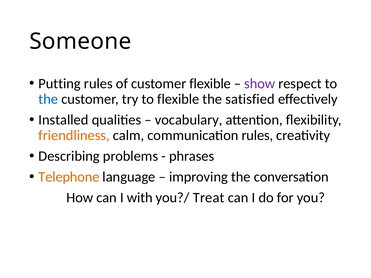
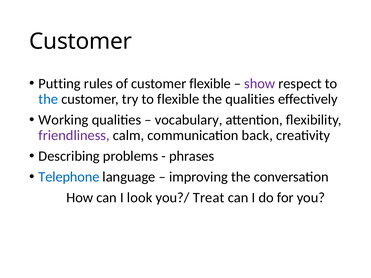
Someone at (80, 42): Someone -> Customer
the satisfied: satisfied -> qualities
Installed: Installed -> Working
friendliness colour: orange -> purple
communication rules: rules -> back
Telephone colour: orange -> blue
with: with -> look
